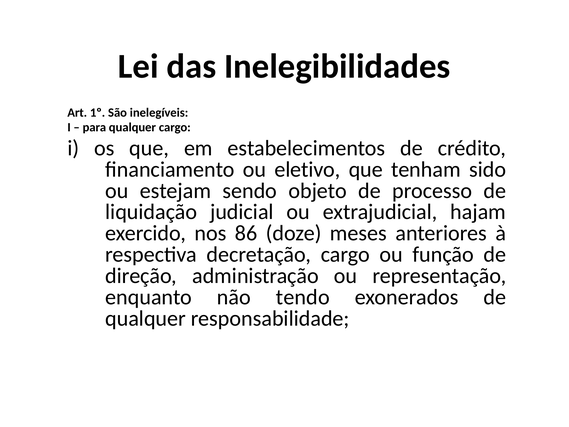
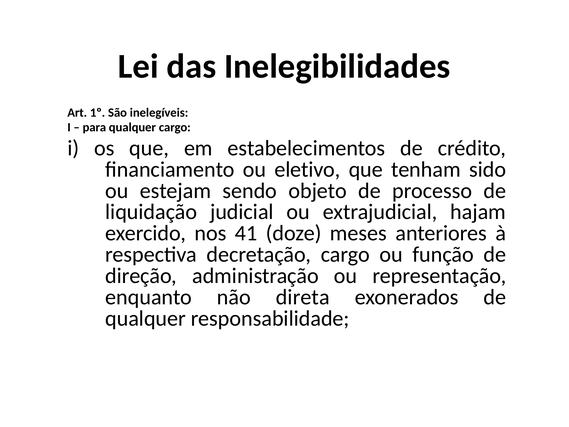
86: 86 -> 41
tendo: tendo -> direta
